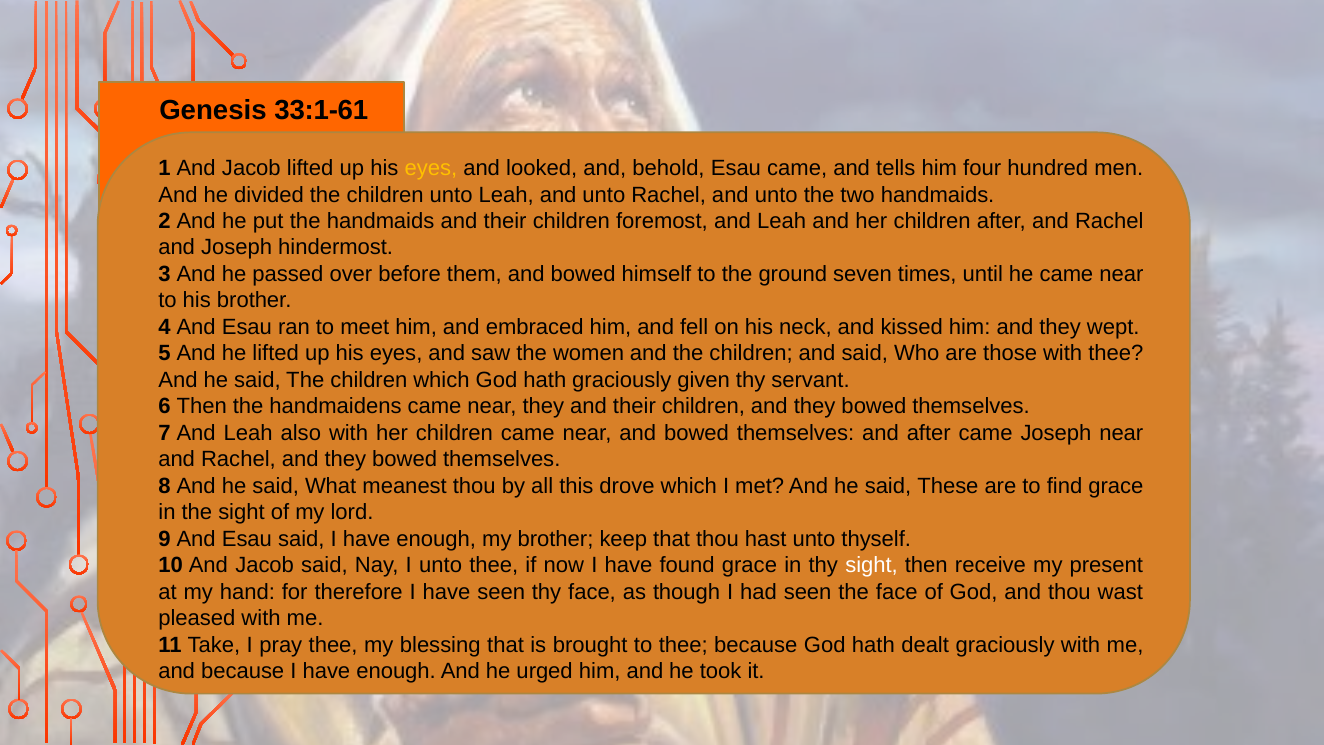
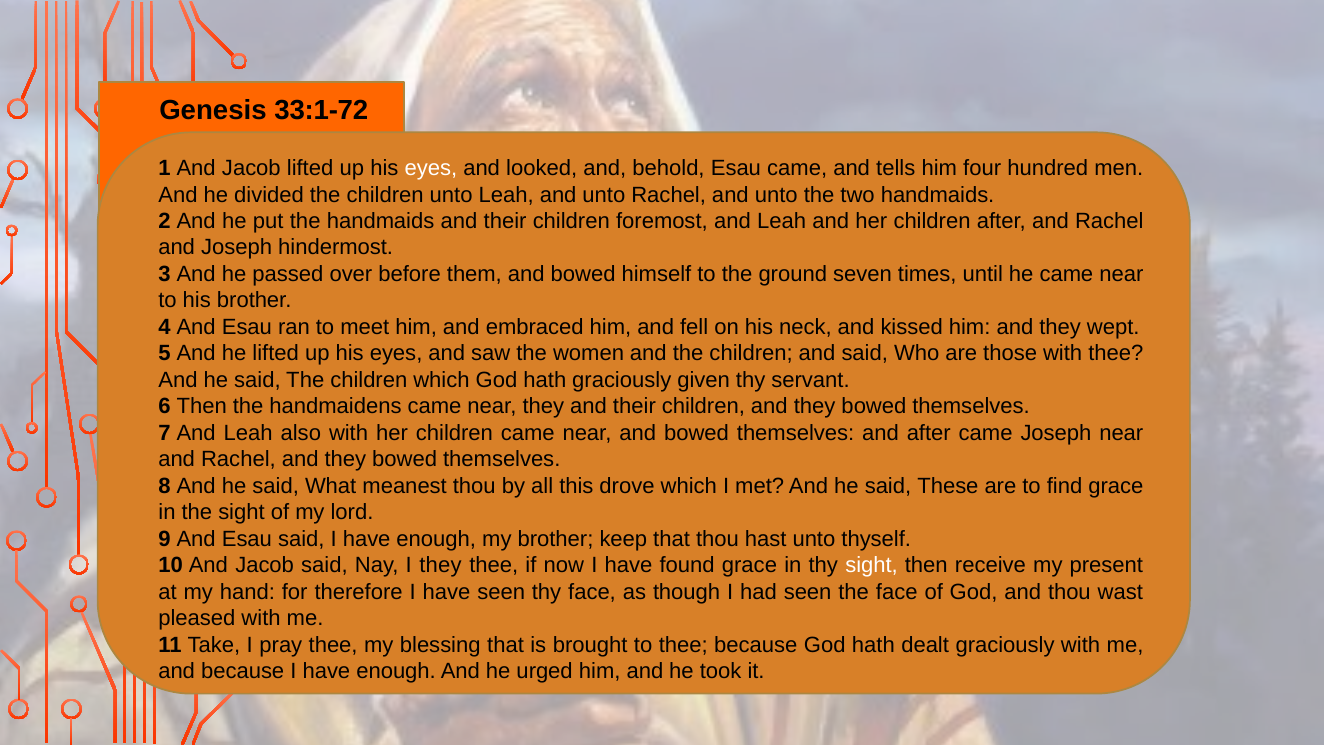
33:1-61: 33:1-61 -> 33:1-72
eyes at (431, 168) colour: yellow -> white
I unto: unto -> they
